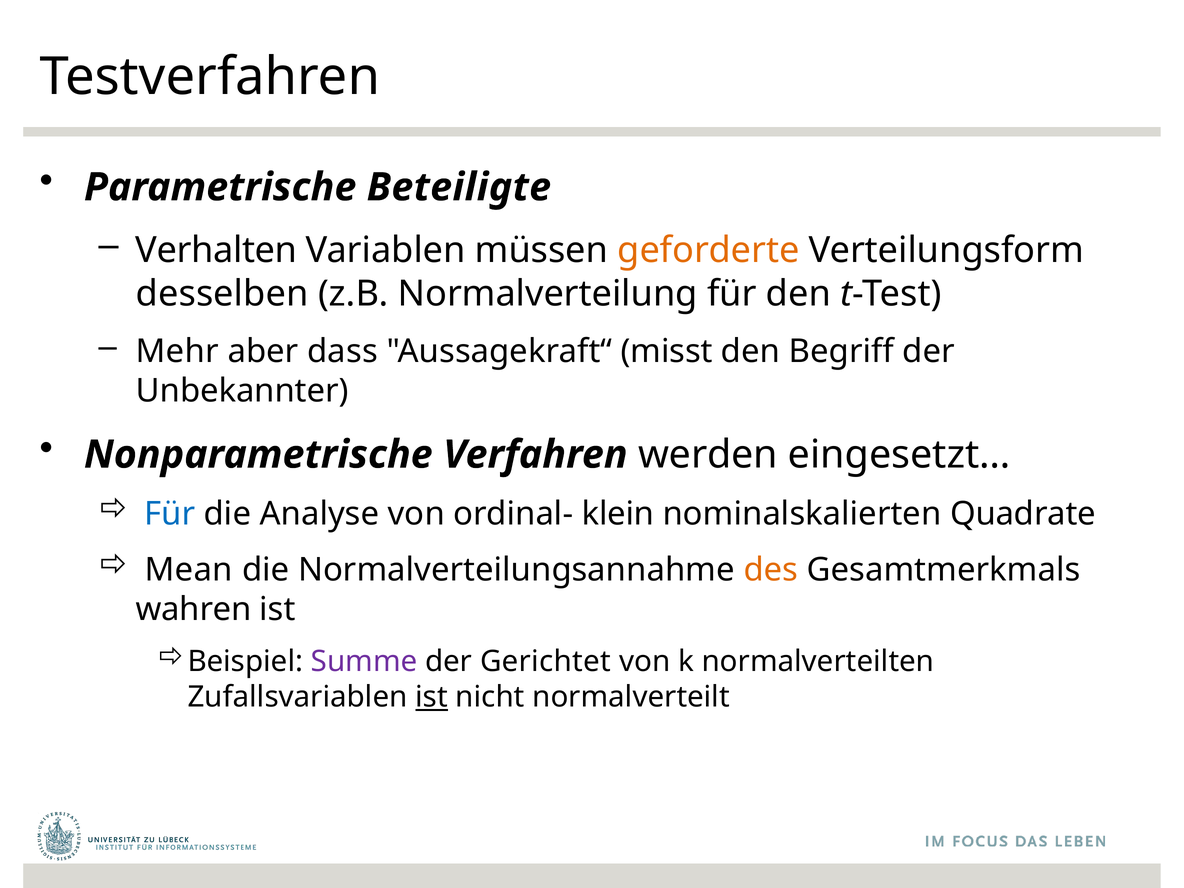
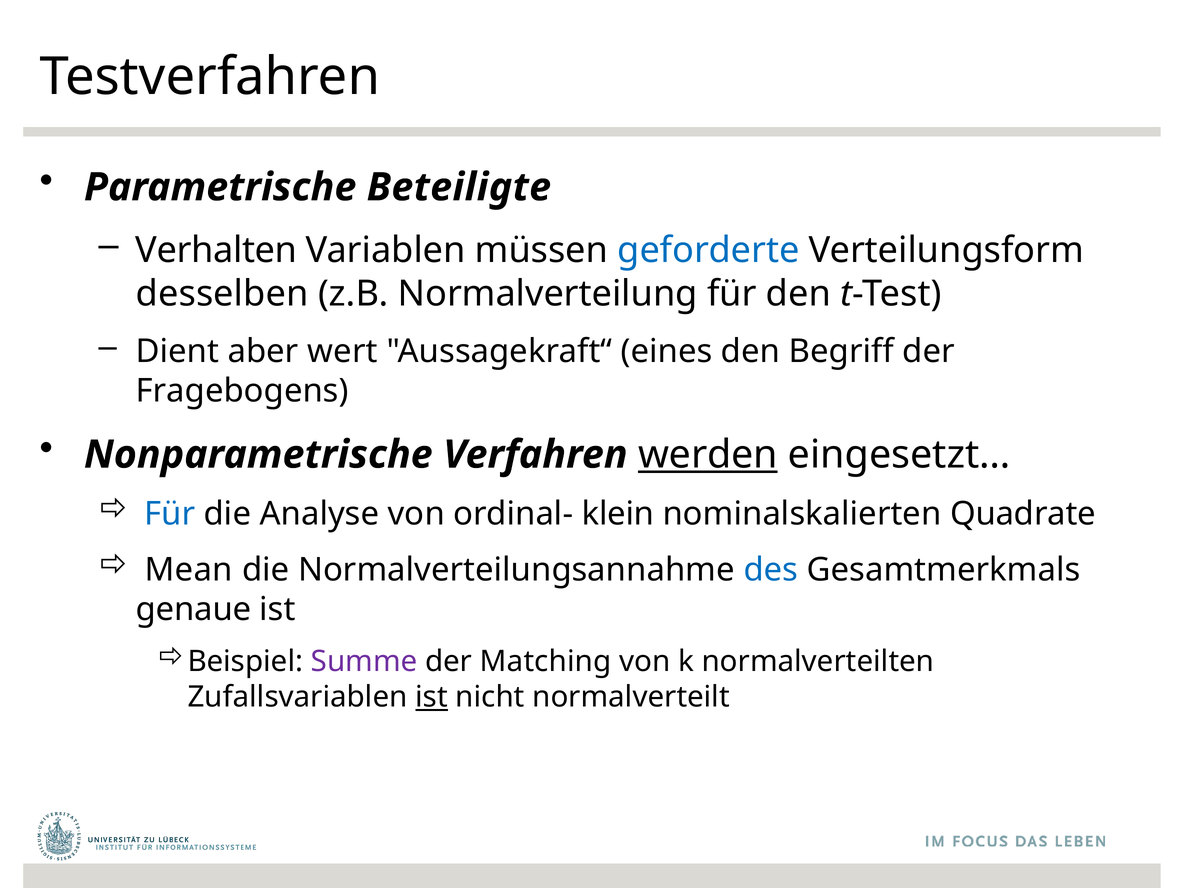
geforderte colour: orange -> blue
Mehr: Mehr -> Dient
dass: dass -> wert
misst: misst -> eines
Unbekannter: Unbekannter -> Fragebogens
werden underline: none -> present
des colour: orange -> blue
wahren: wahren -> genaue
Gerichtet: Gerichtet -> Matching
